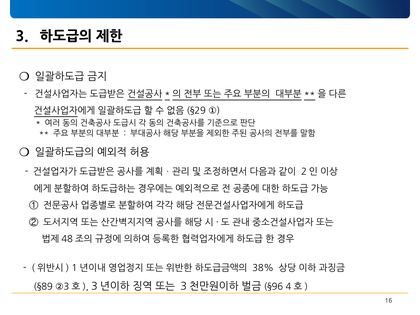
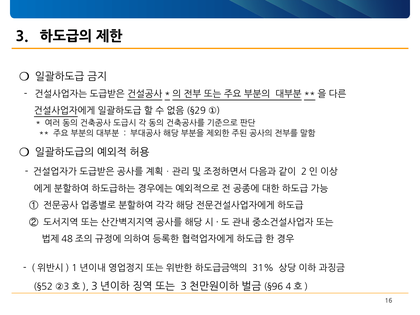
38%: 38% -> 31%
§89: §89 -> §52
